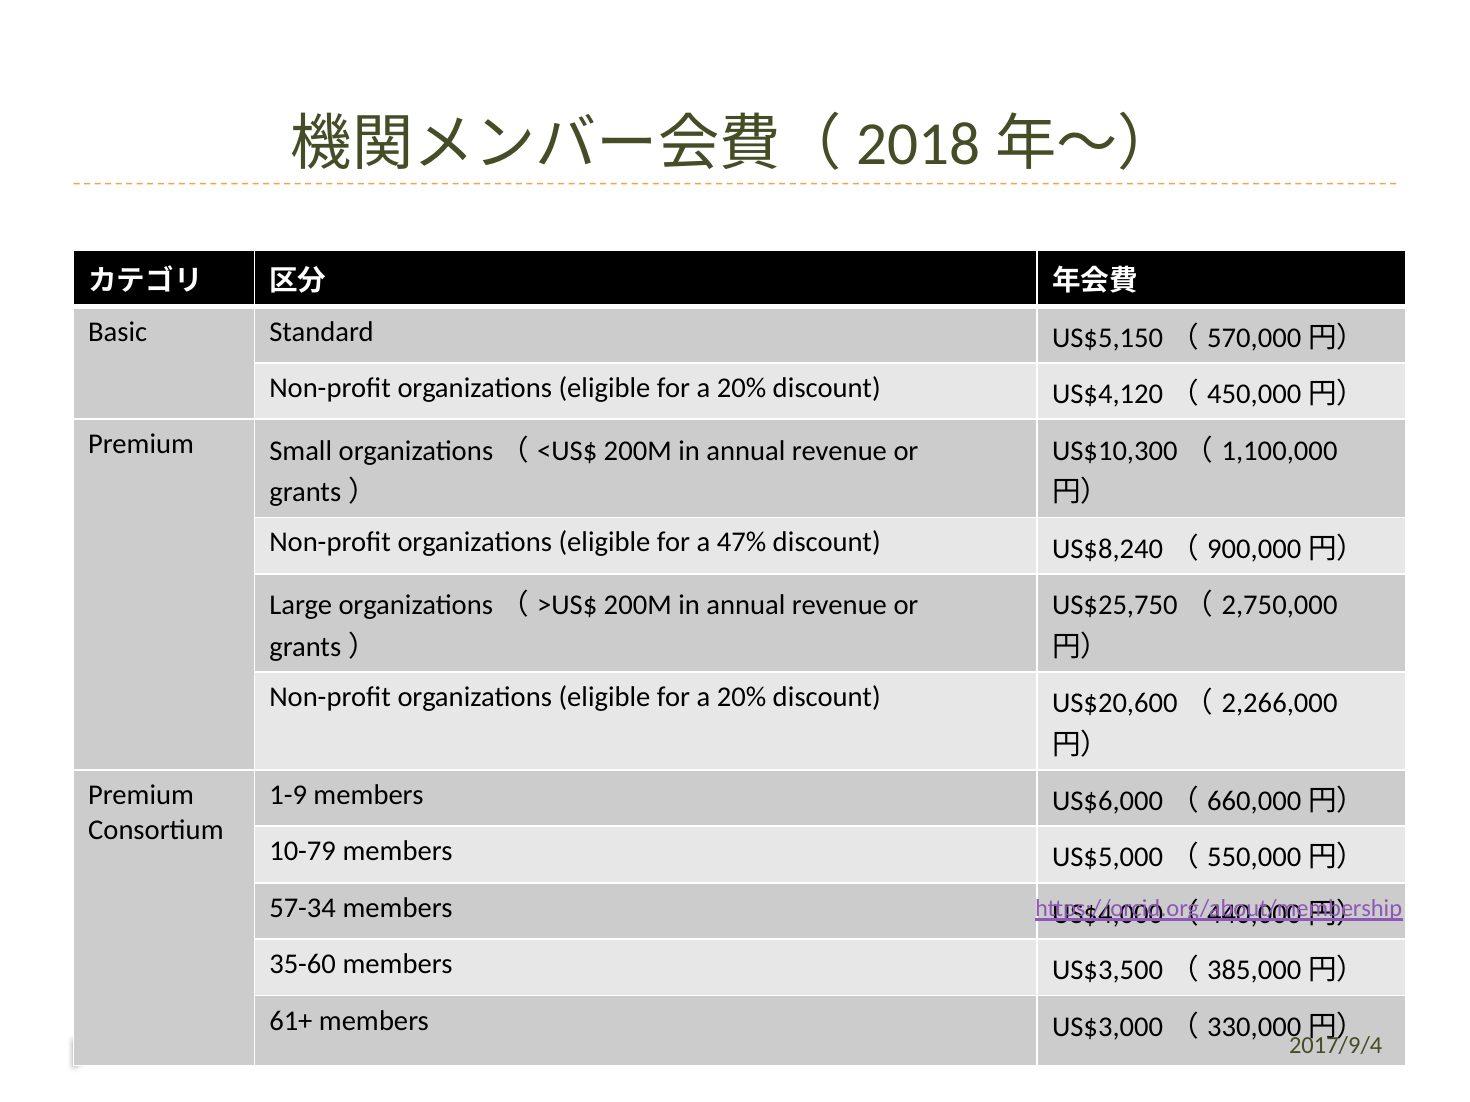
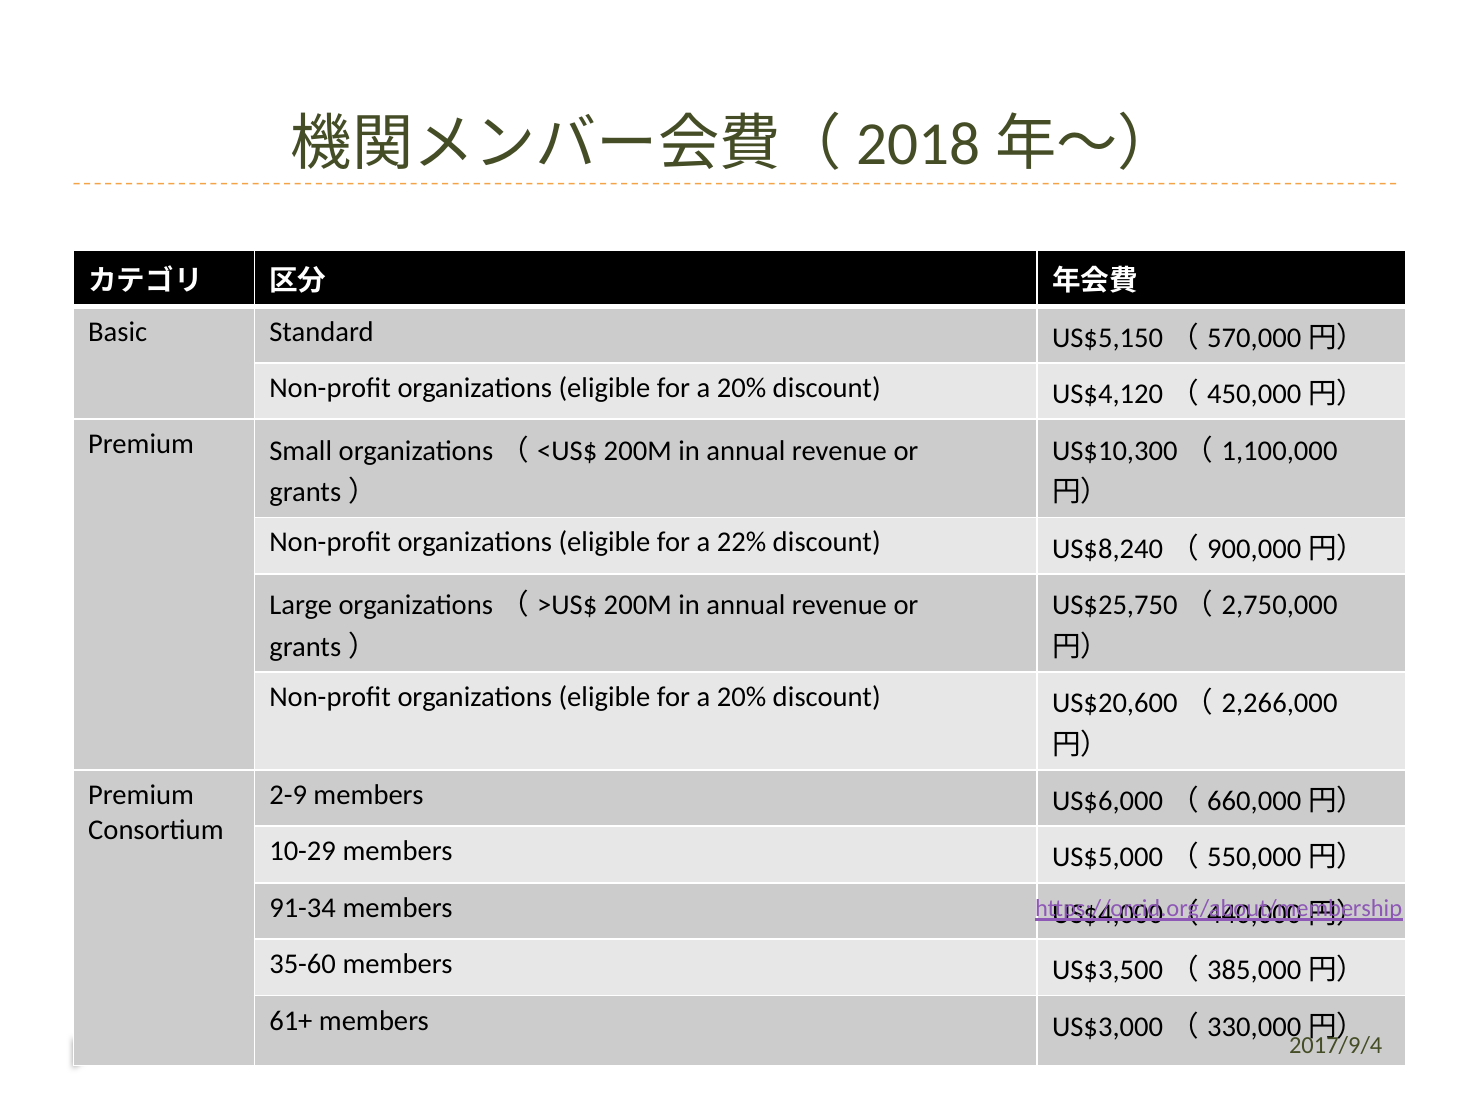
47%: 47% -> 22%
1-9: 1-9 -> 2-9
10-79: 10-79 -> 10-29
57-34: 57-34 -> 91-34
